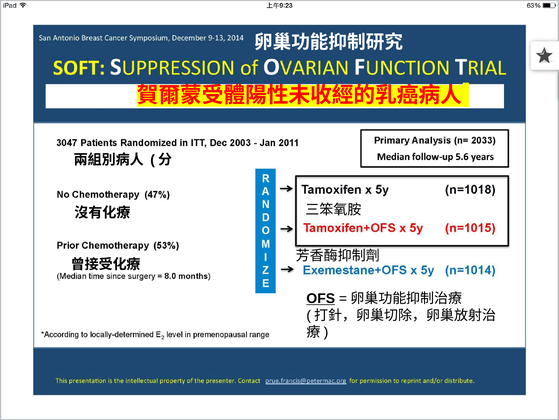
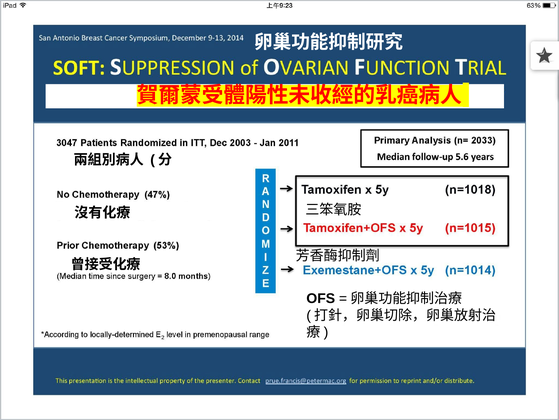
OFS underline: present -> none
